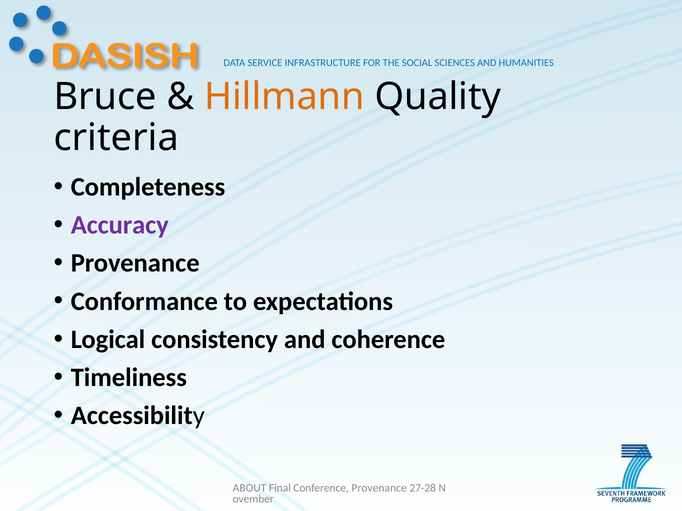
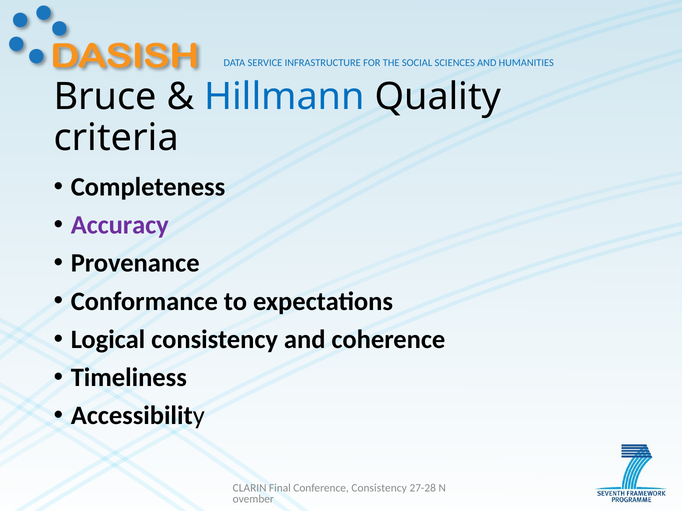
Hillmann colour: orange -> blue
ABOUT: ABOUT -> CLARIN
Conference Provenance: Provenance -> Consistency
